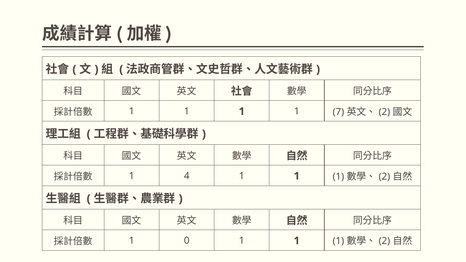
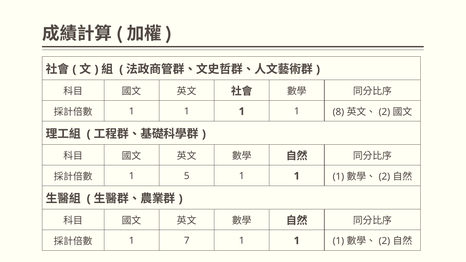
7: 7 -> 8
4: 4 -> 5
0: 0 -> 7
